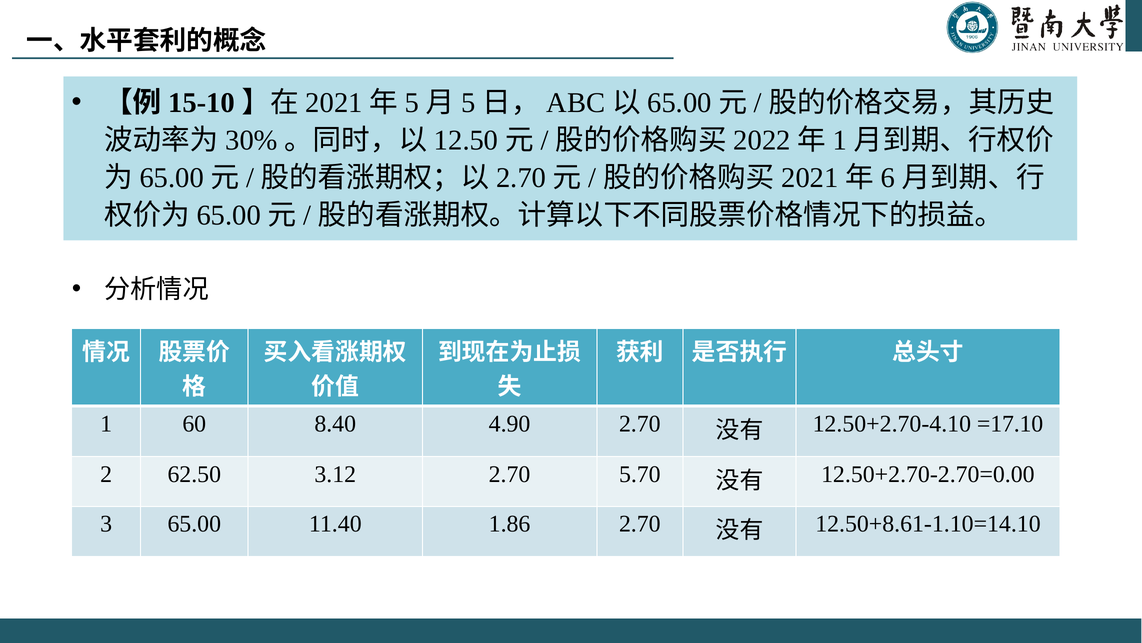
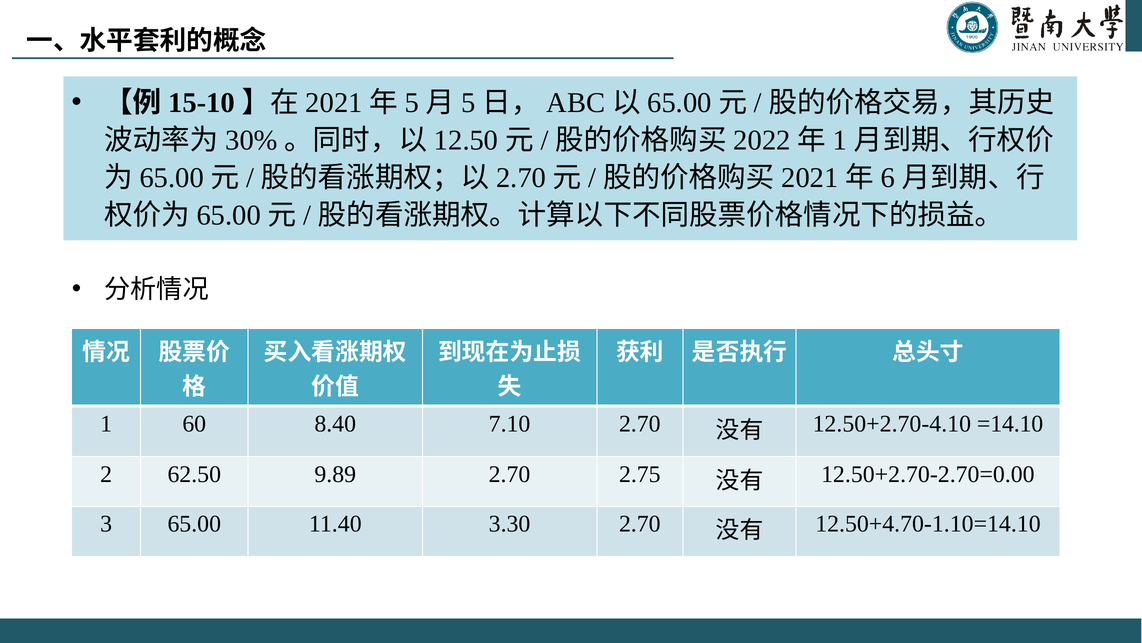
4.90: 4.90 -> 7.10
=17.10: =17.10 -> =14.10
3.12: 3.12 -> 9.89
5.70: 5.70 -> 2.75
1.86: 1.86 -> 3.30
12.50+8.61-1.10=14.10: 12.50+8.61-1.10=14.10 -> 12.50+4.70-1.10=14.10
